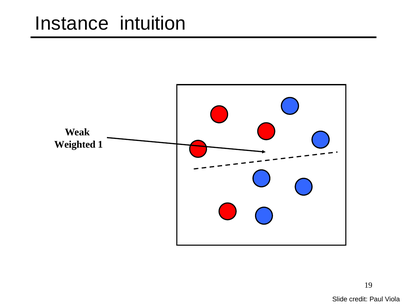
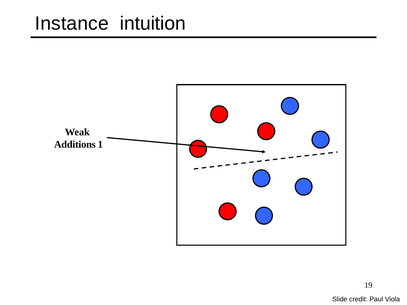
Weighted: Weighted -> Additions
